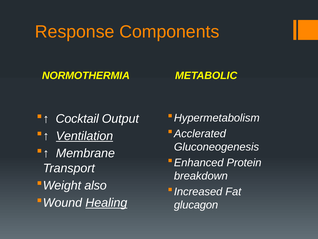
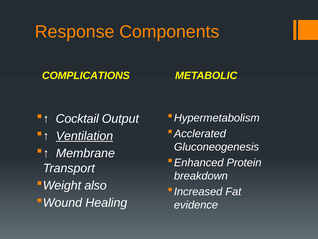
NORMOTHERMIA: NORMOTHERMIA -> COMPLICATIONS
Healing underline: present -> none
glucagon: glucagon -> evidence
